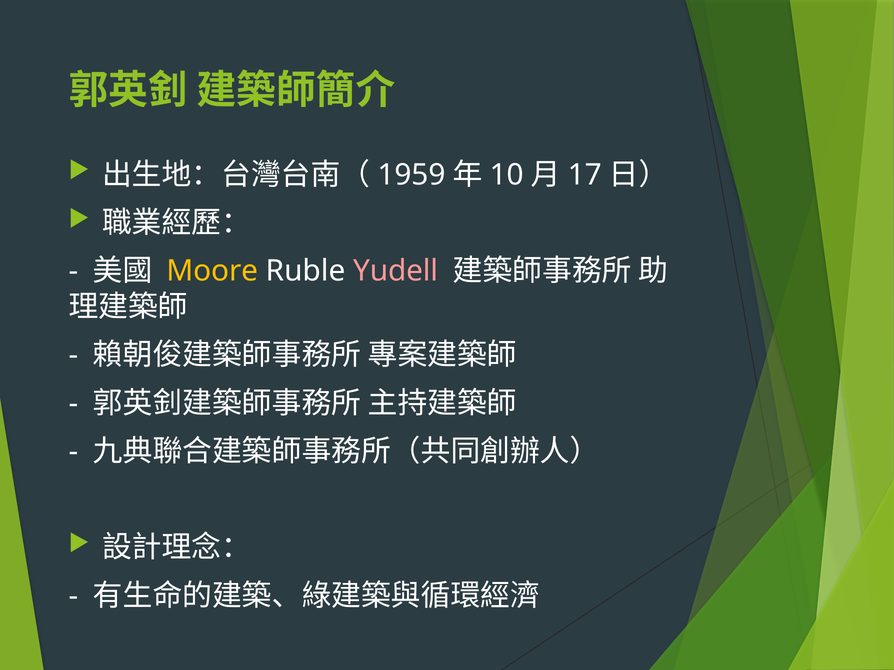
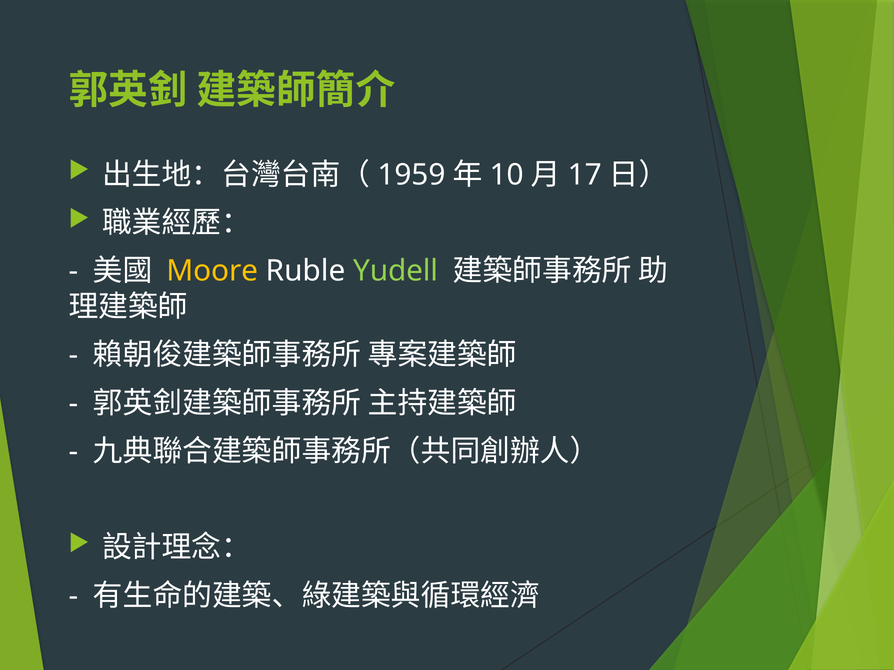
Yudell colour: pink -> light green
